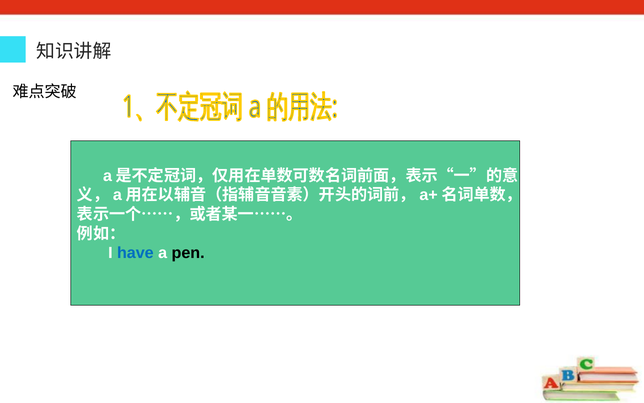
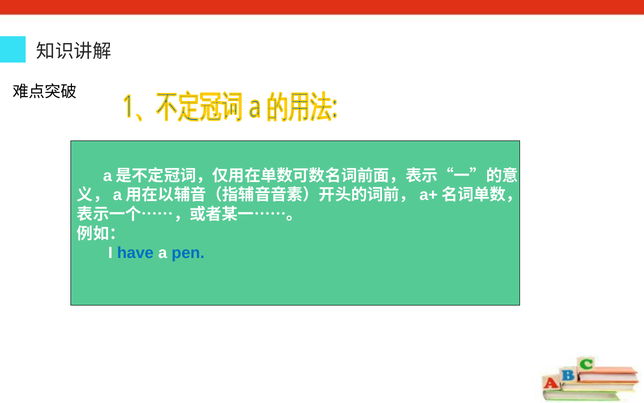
pen colour: black -> blue
